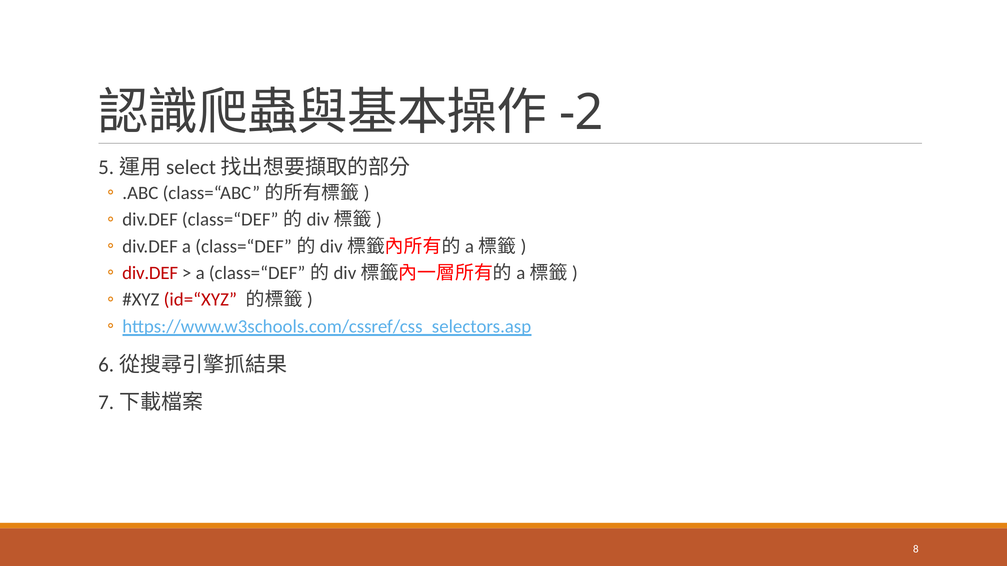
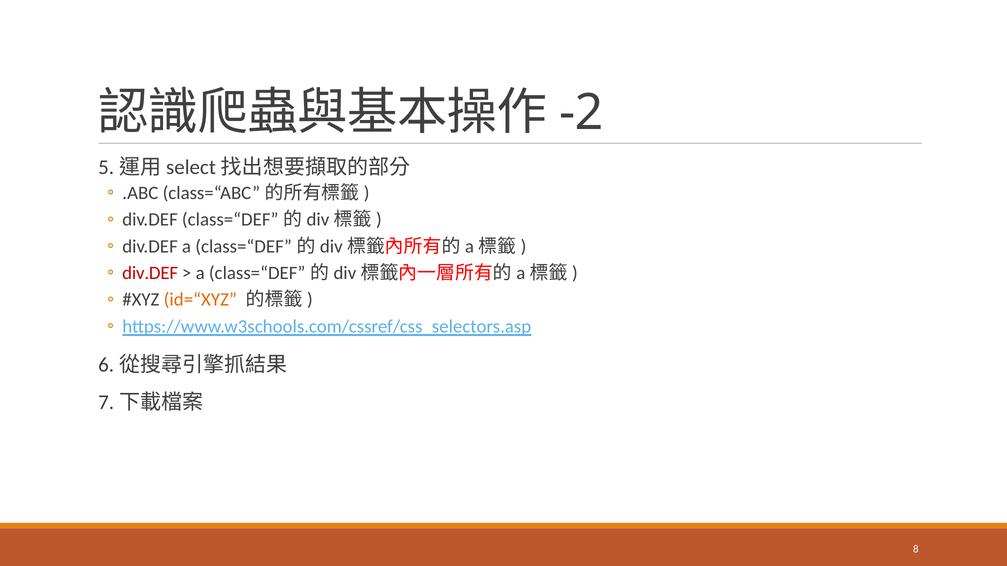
id=“XYZ colour: red -> orange
